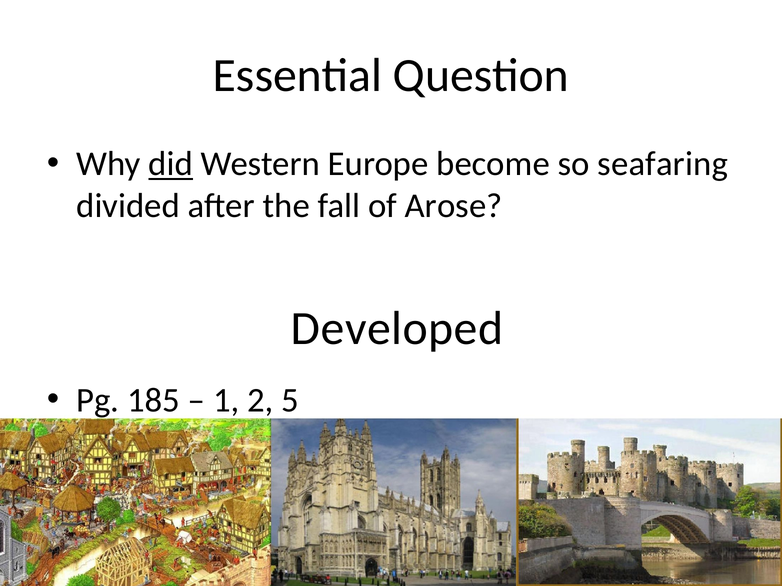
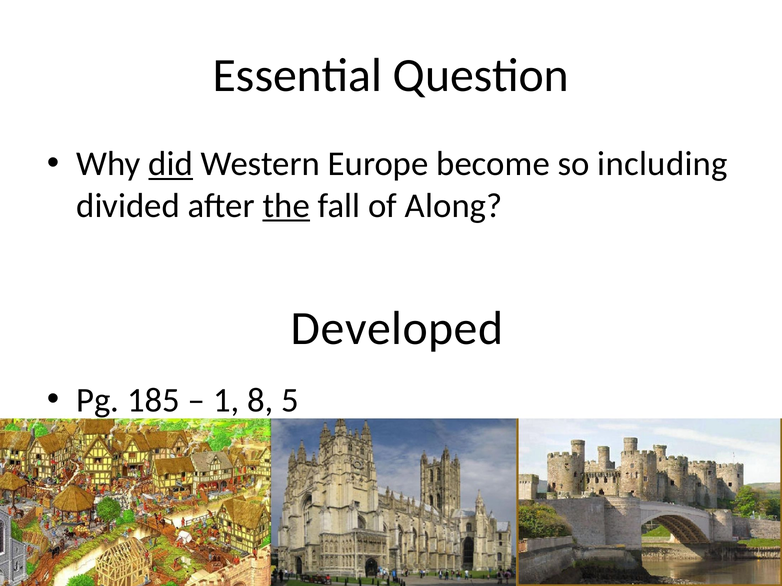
seafaring: seafaring -> including
the underline: none -> present
Arose: Arose -> Along
2: 2 -> 8
